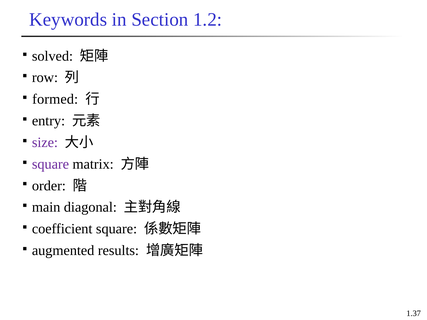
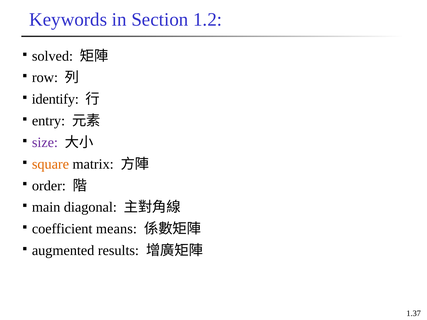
formed: formed -> identify
square at (50, 164) colour: purple -> orange
coefficient square: square -> means
